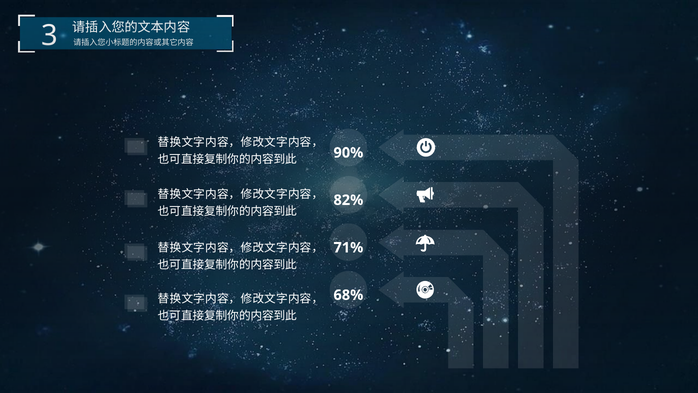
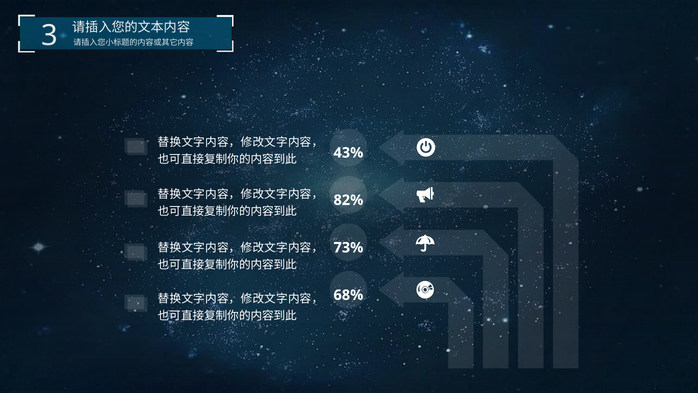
90%: 90% -> 43%
71%: 71% -> 73%
